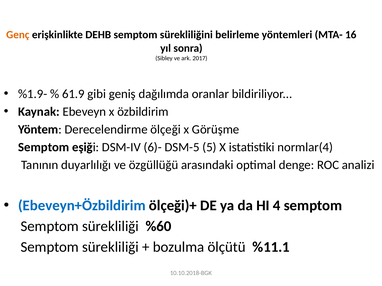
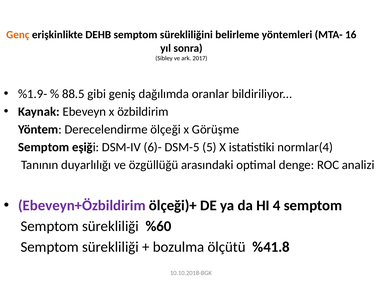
61.9: 61.9 -> 88.5
Ebeveyn+Özbildirim colour: blue -> purple
%11.1: %11.1 -> %41.8
